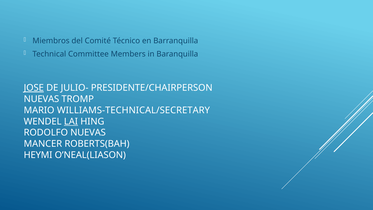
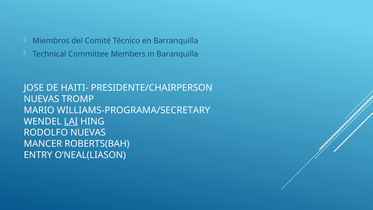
JOSE underline: present -> none
JULIO-: JULIO- -> HAITI-
WILLIAMS-TECHNICAL/SECRETARY: WILLIAMS-TECHNICAL/SECRETARY -> WILLIAMS-PROGRAMA/SECRETARY
HEYMI: HEYMI -> ENTRY
